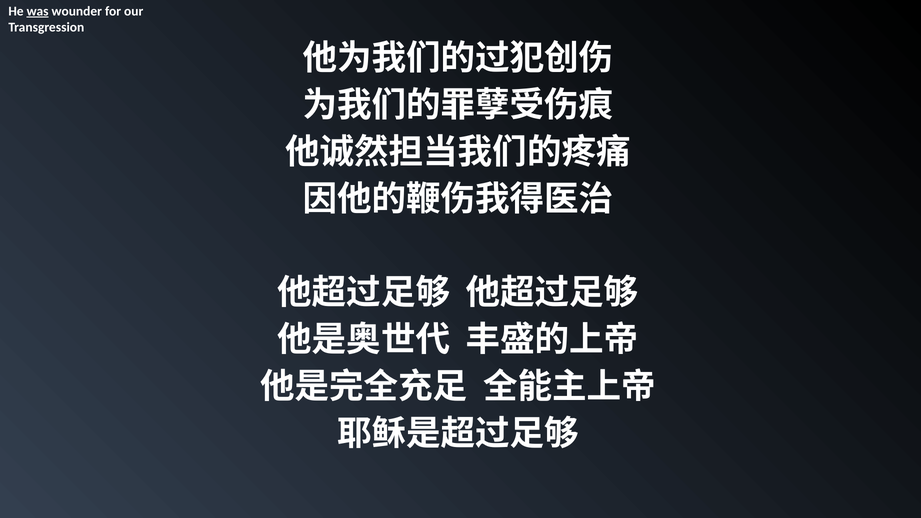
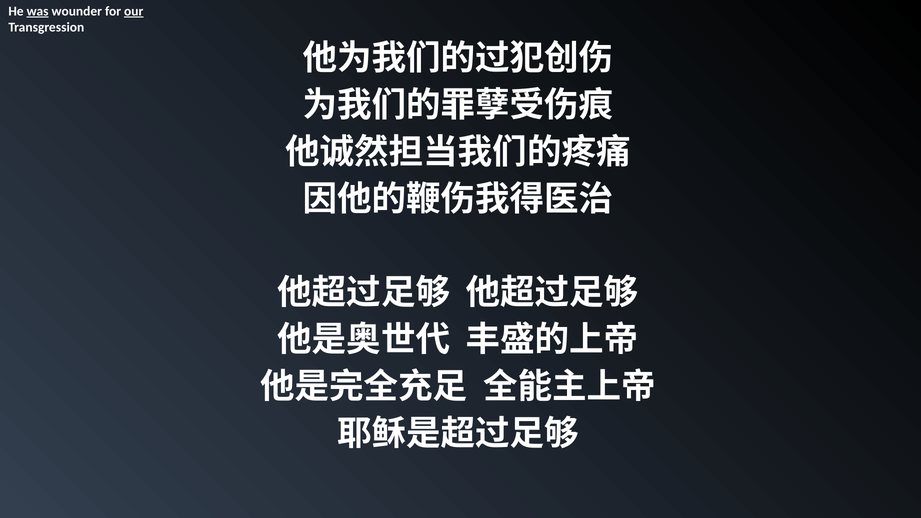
our underline: none -> present
